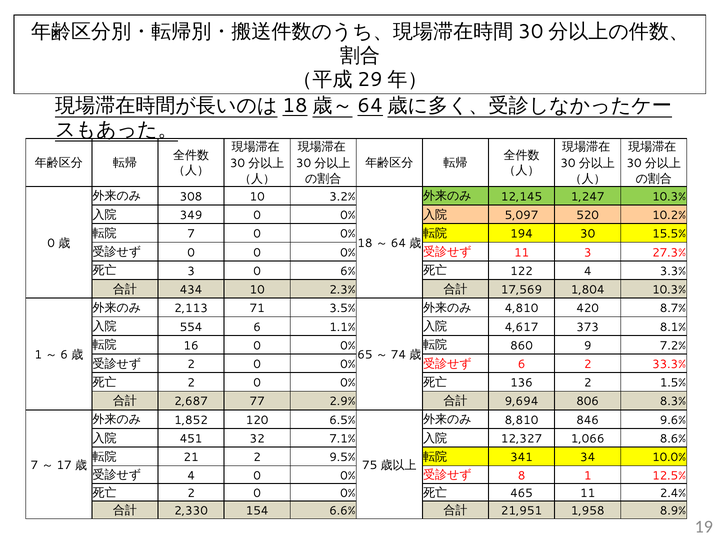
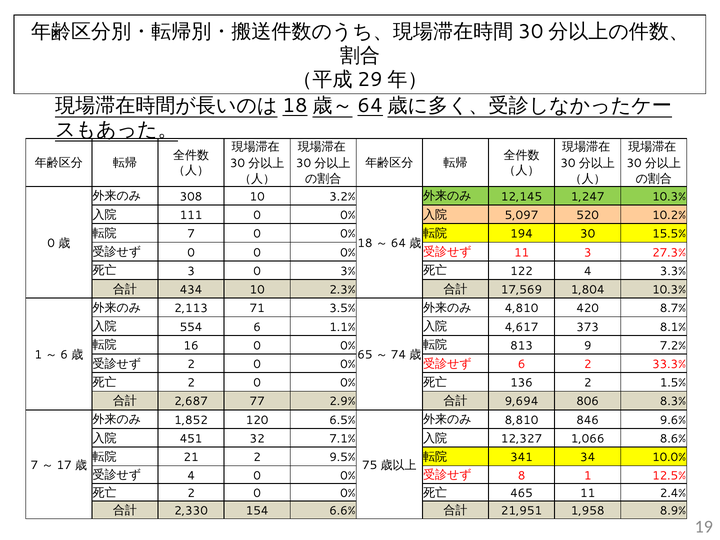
349: 349 -> 111
6%: 6% -> 3%
860: 860 -> 813
